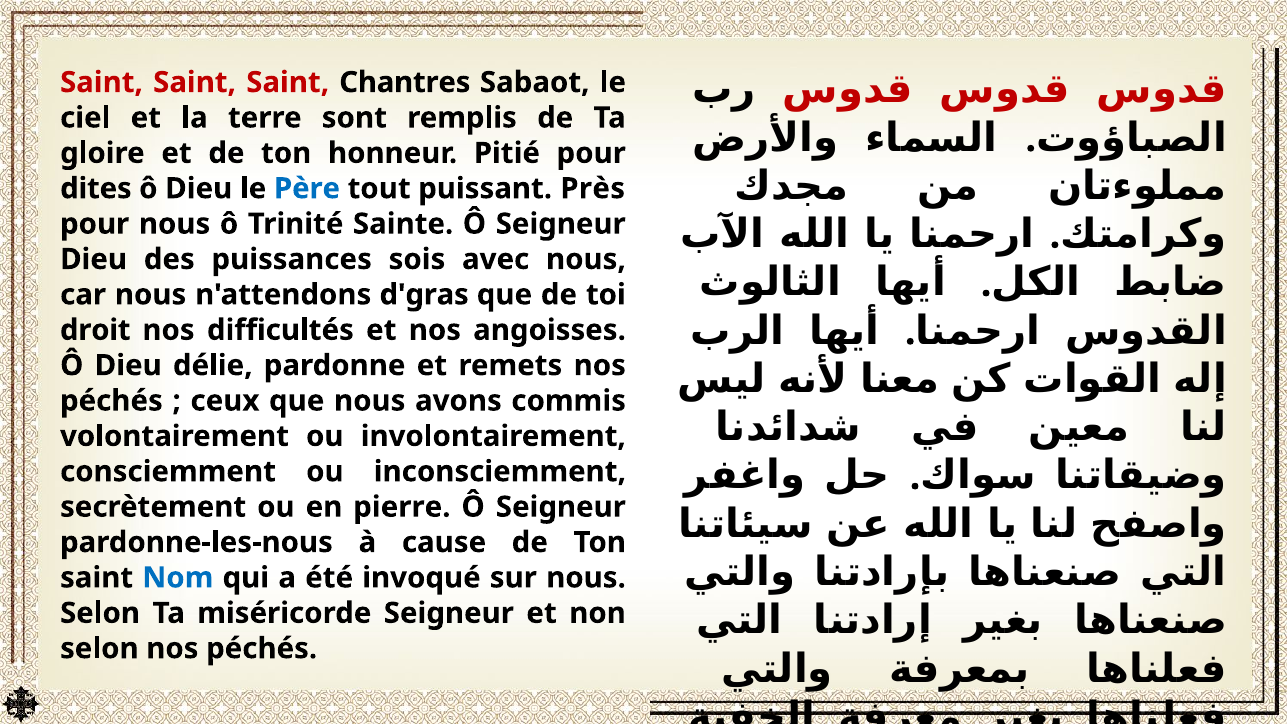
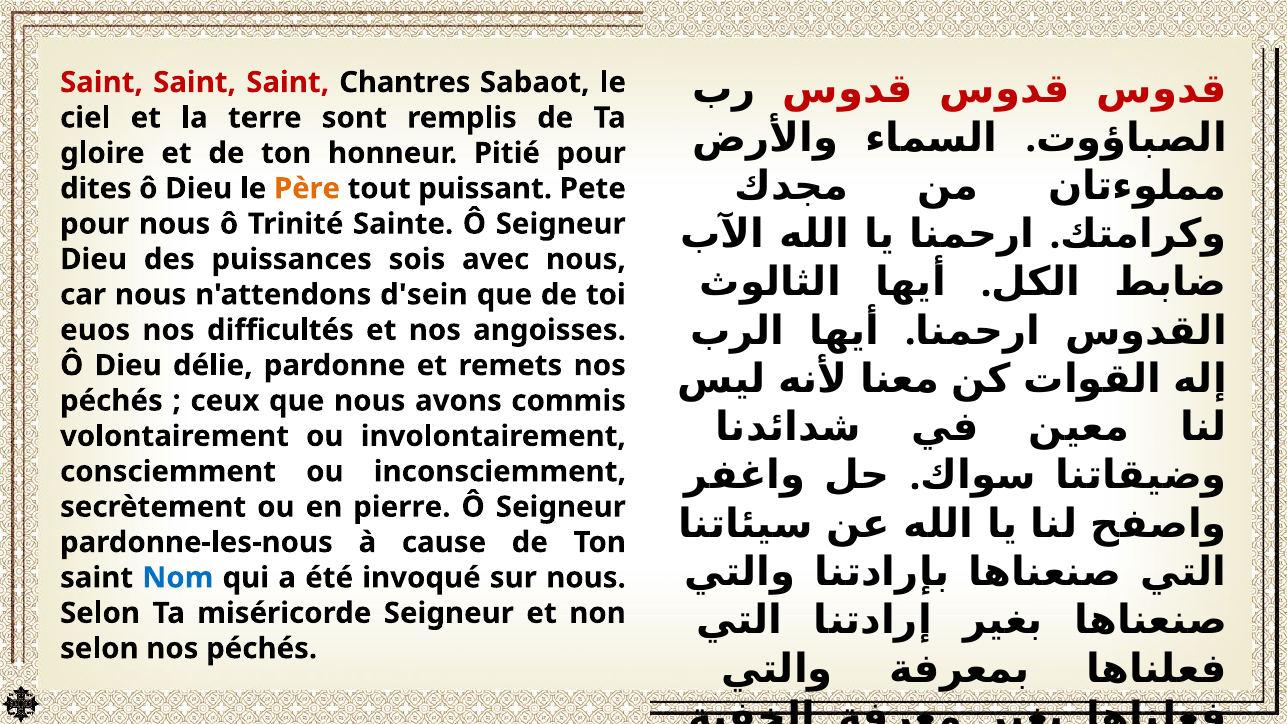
Père colour: blue -> orange
Près: Près -> Pete
d'gras: d'gras -> d'sein
droit: droit -> euos
